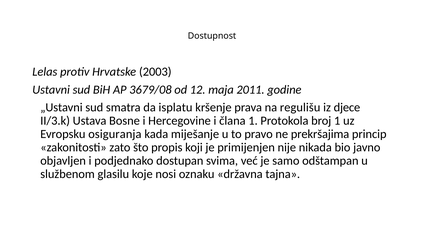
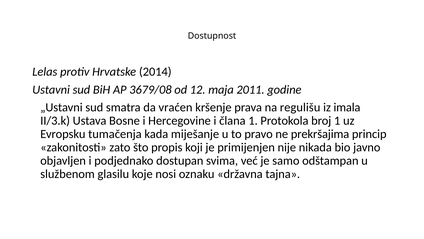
2003: 2003 -> 2014
isplatu: isplatu -> vraćen
djece: djece -> imala
osiguranja: osiguranja -> tumačenja
